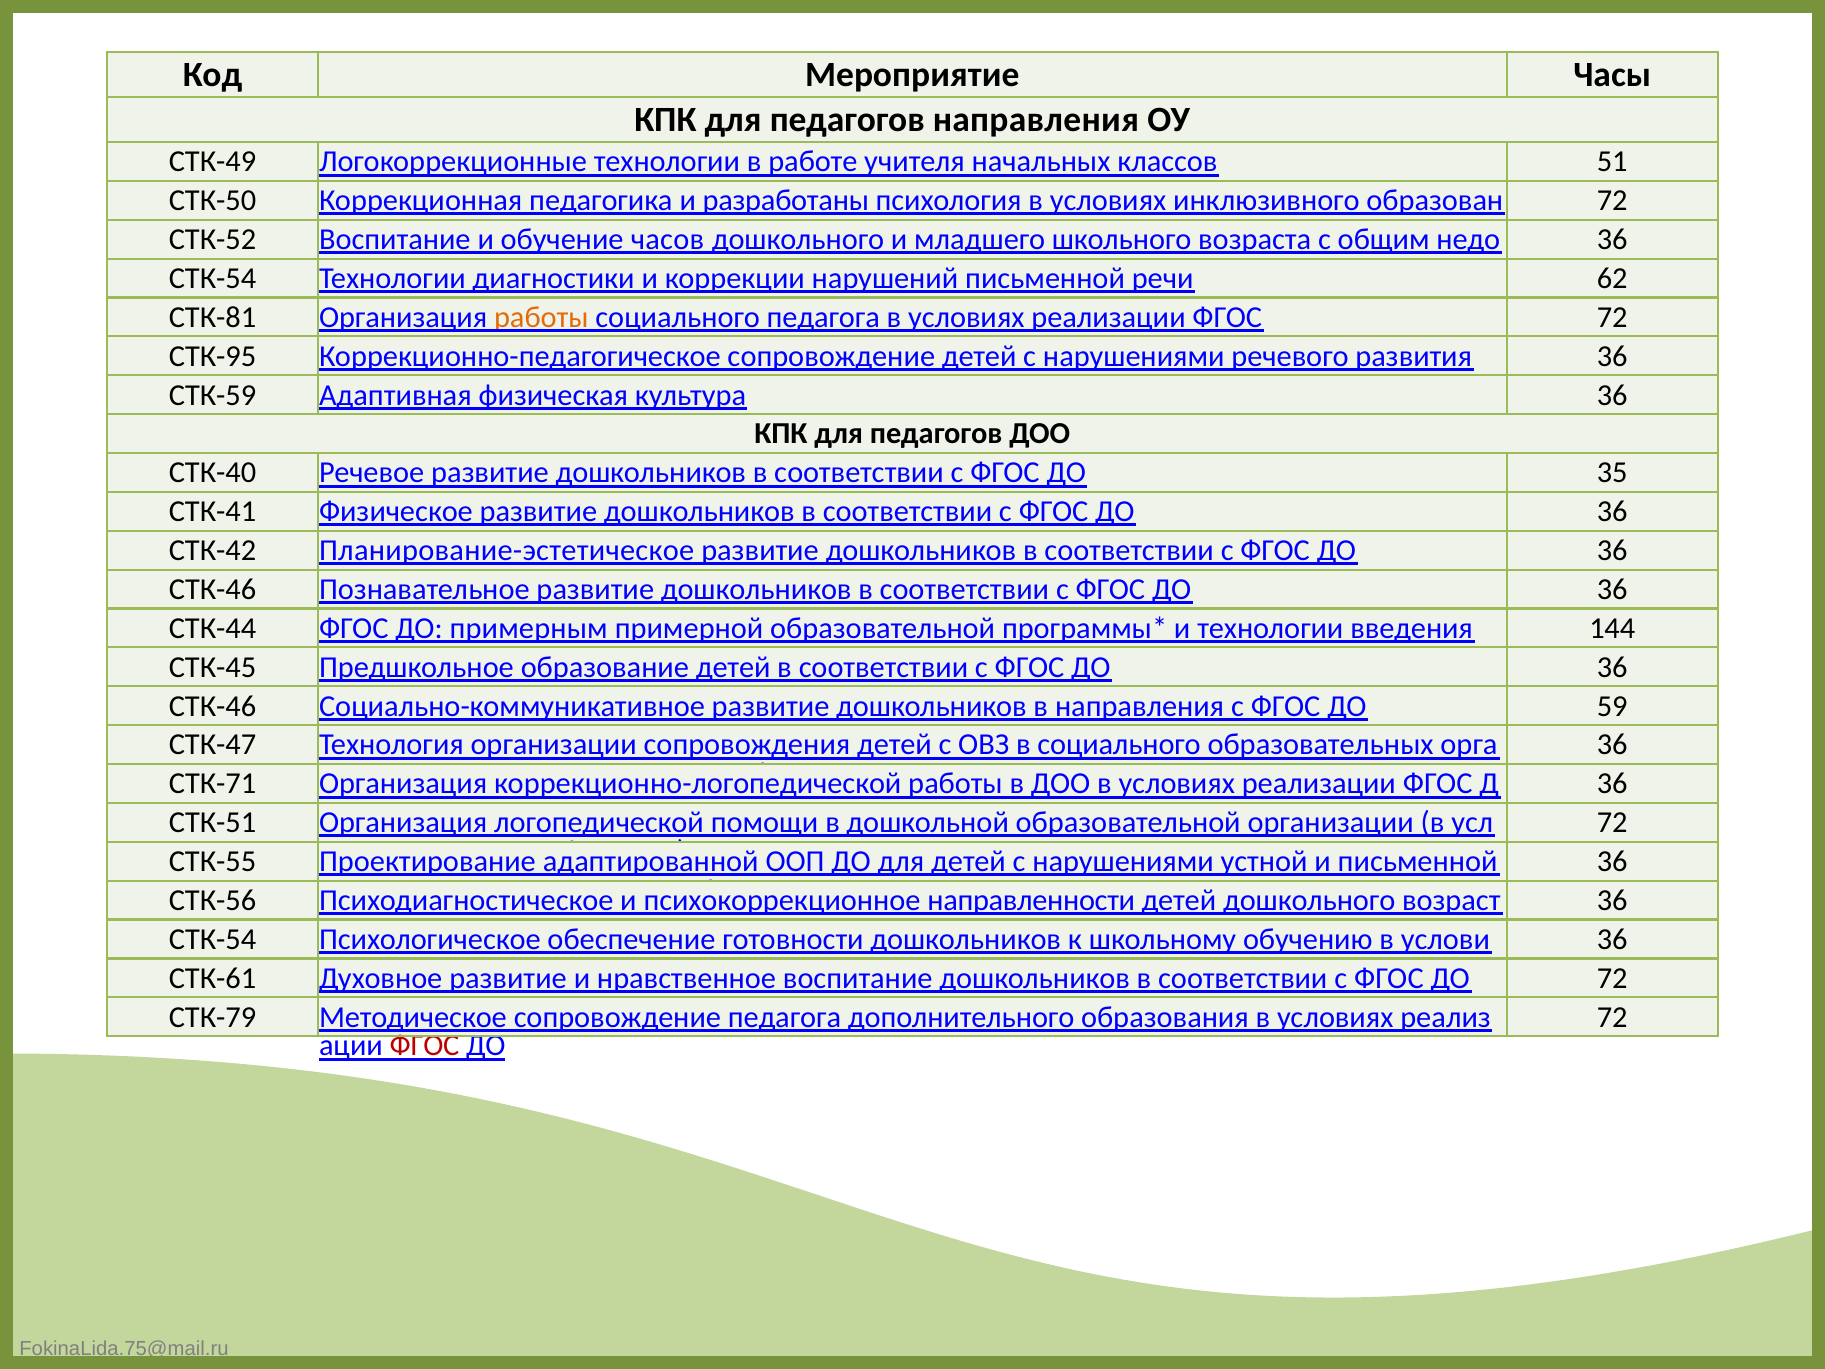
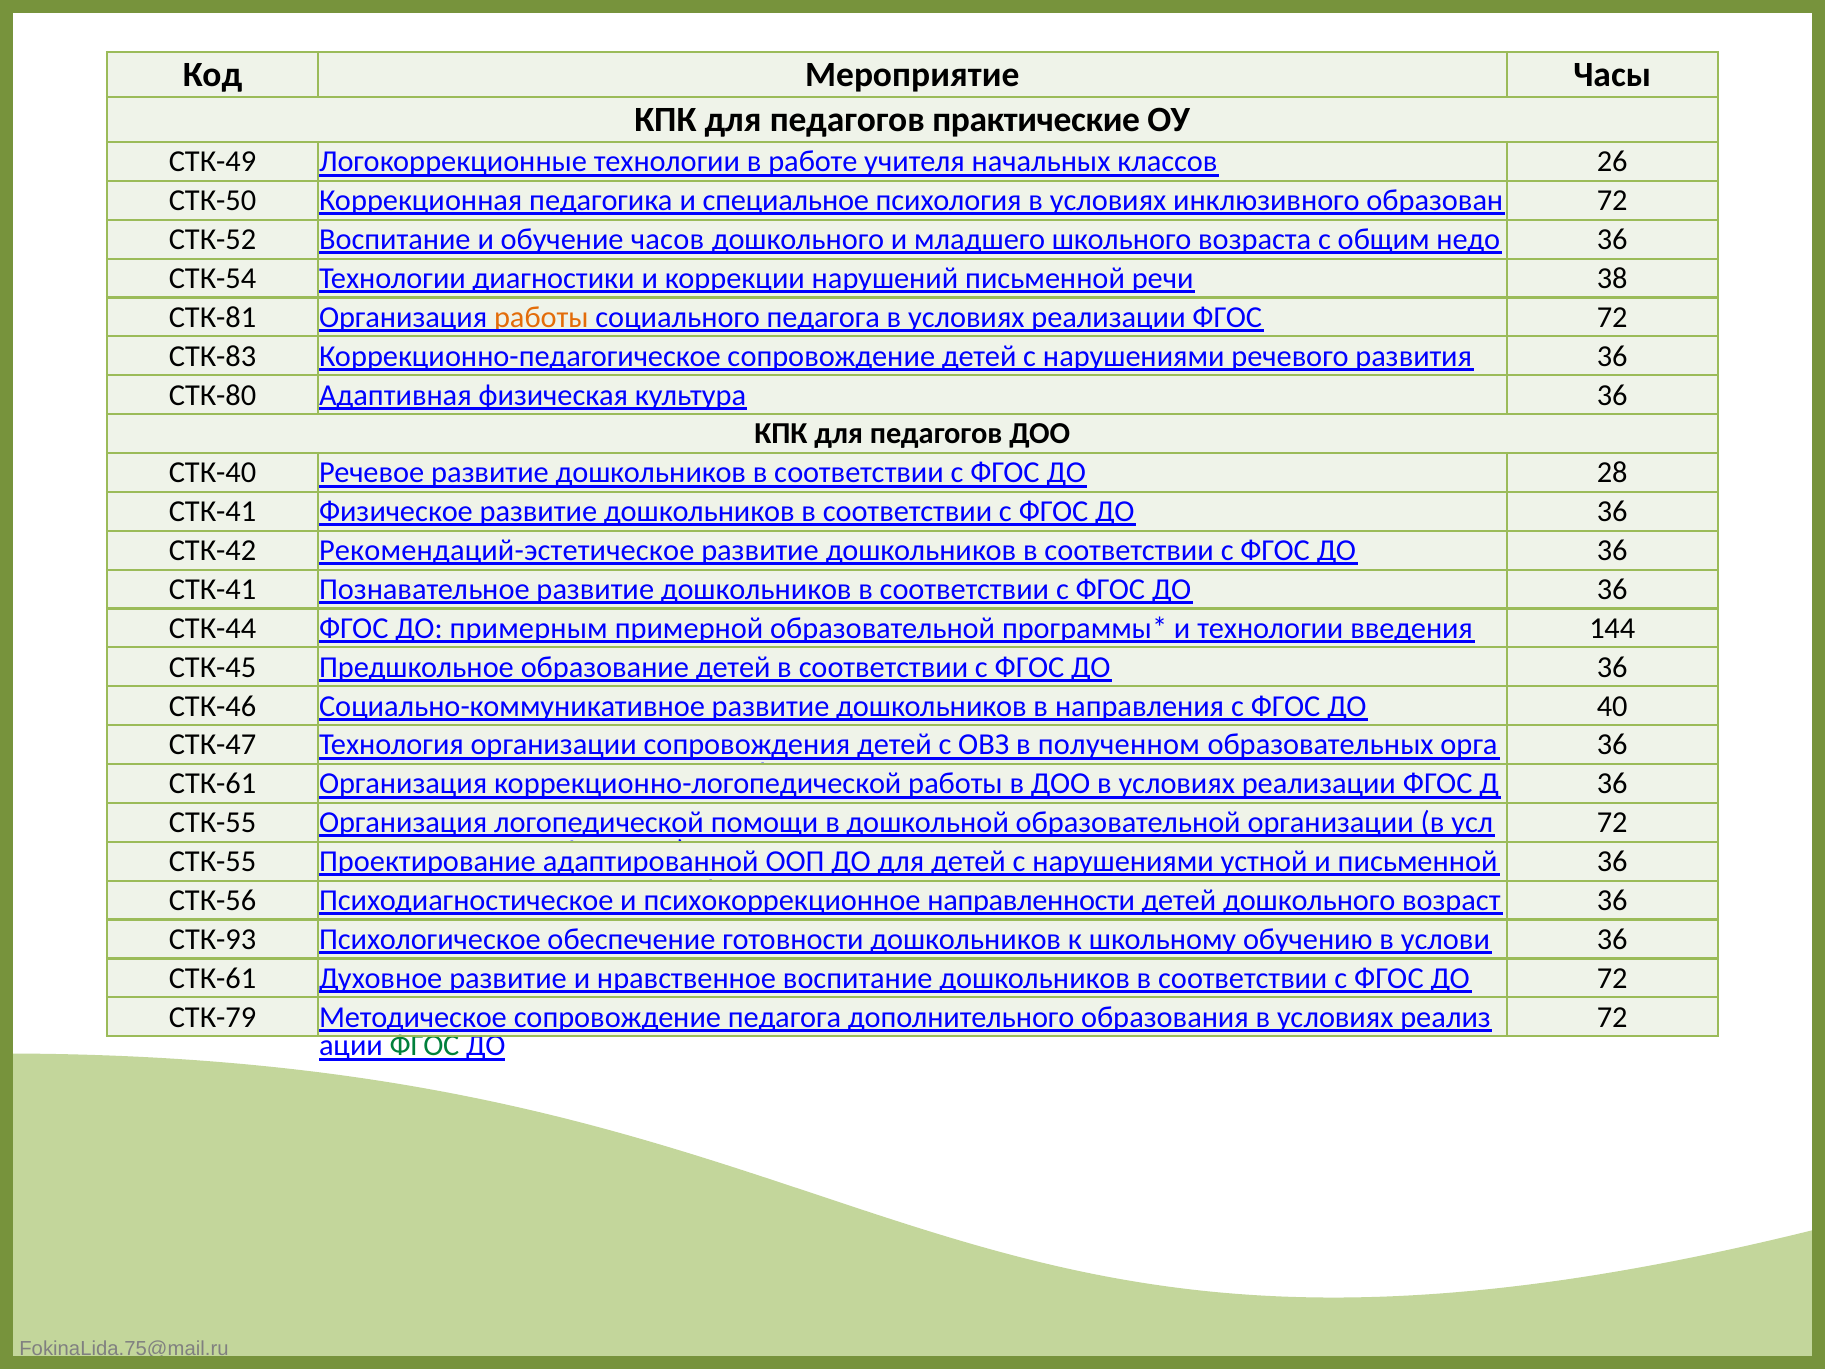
педагогов направления: направления -> практические
51: 51 -> 26
разработаны: разработаны -> специальное
62: 62 -> 38
СТК-95: СТК-95 -> СТК-83
СТК-59: СТК-59 -> СТК-80
35: 35 -> 28
Планирование-эстетическое: Планирование-эстетическое -> Рекомендаций-эстетическое
СТК-46 at (213, 589): СТК-46 -> СТК-41
59: 59 -> 40
в социального: социального -> полученном
СТК-71 at (213, 784): СТК-71 -> СТК-61
СТК-51 at (213, 822): СТК-51 -> СТК-55
СТК-54 at (213, 939): СТК-54 -> СТК-93
ФГОС at (424, 1046) colour: red -> green
